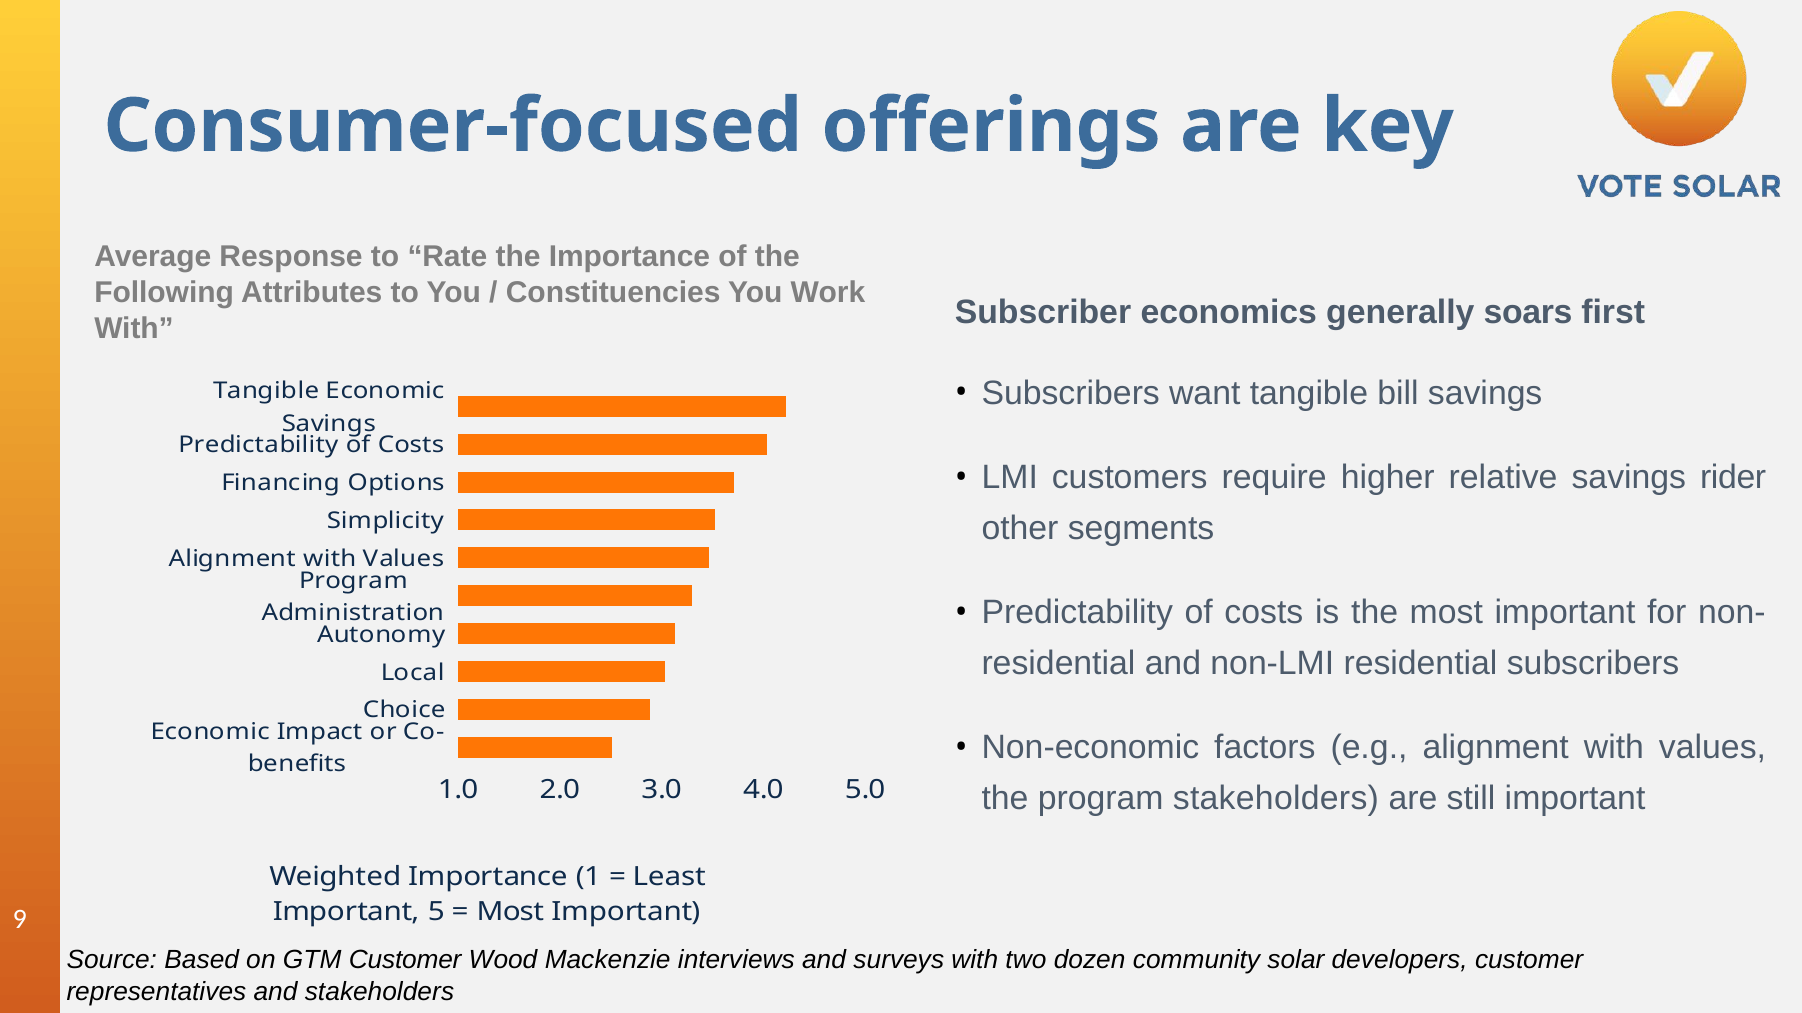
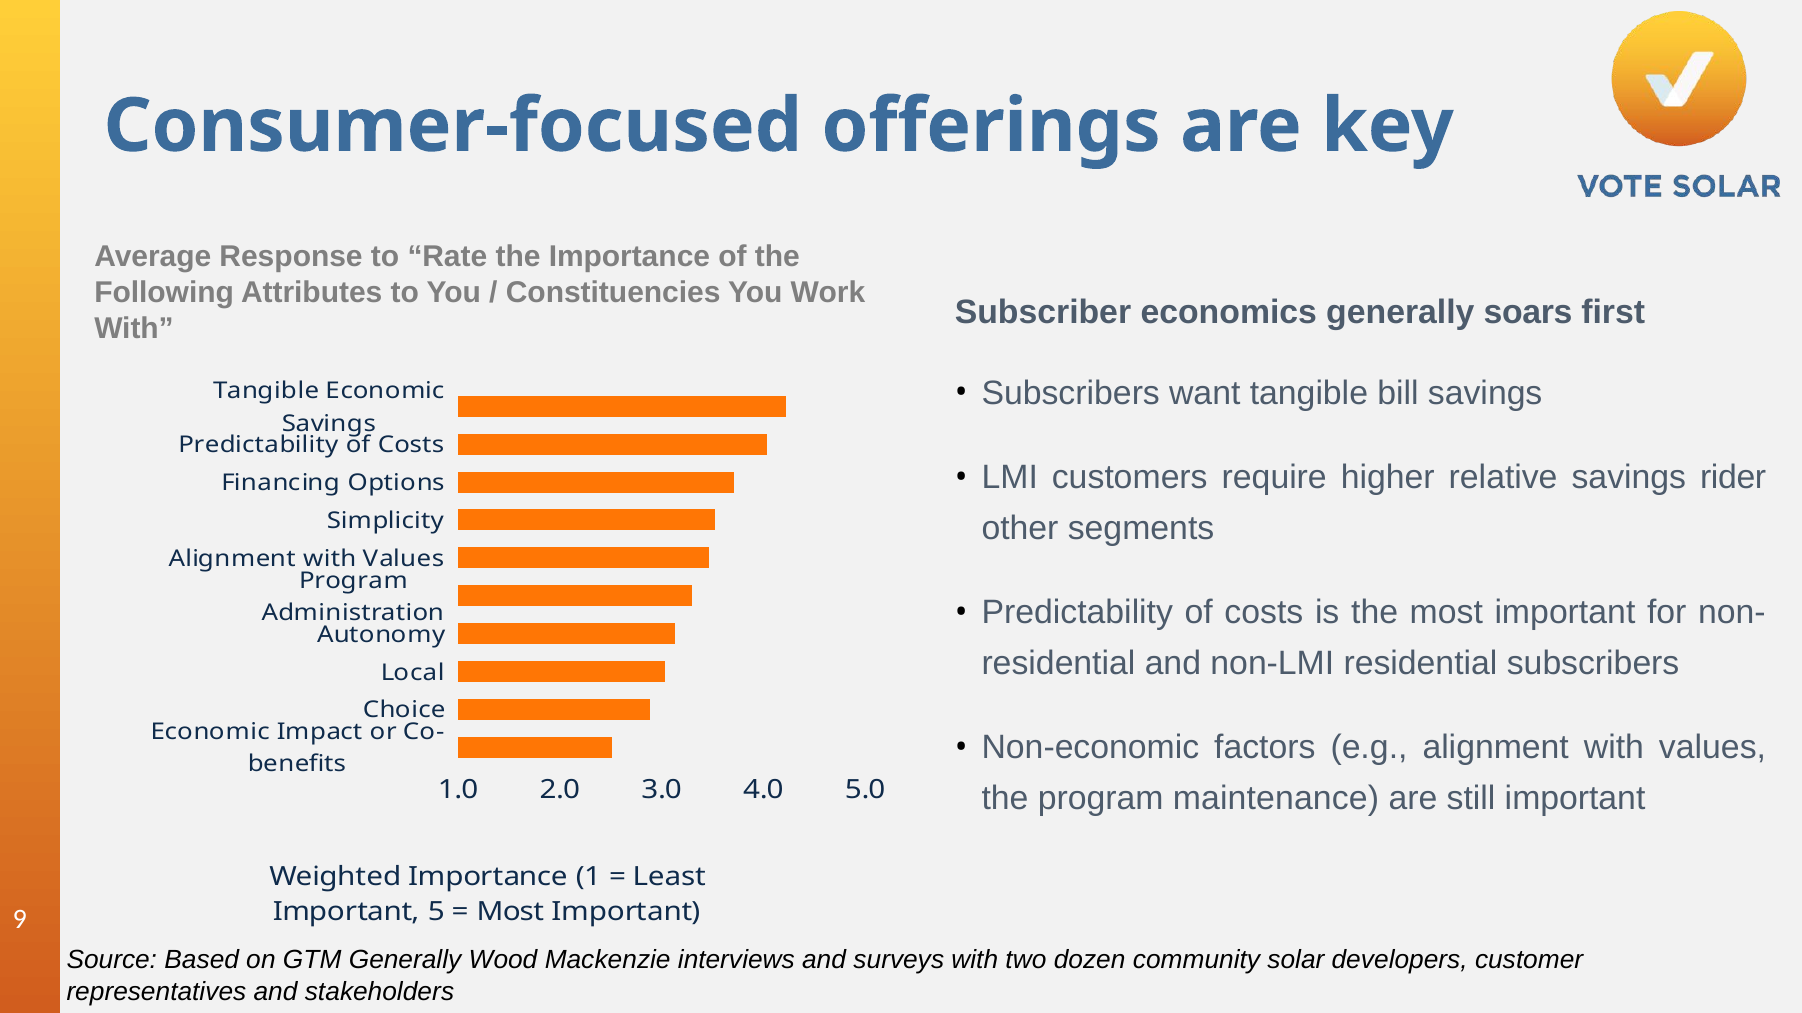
program stakeholders: stakeholders -> maintenance
GTM Customer: Customer -> Generally
